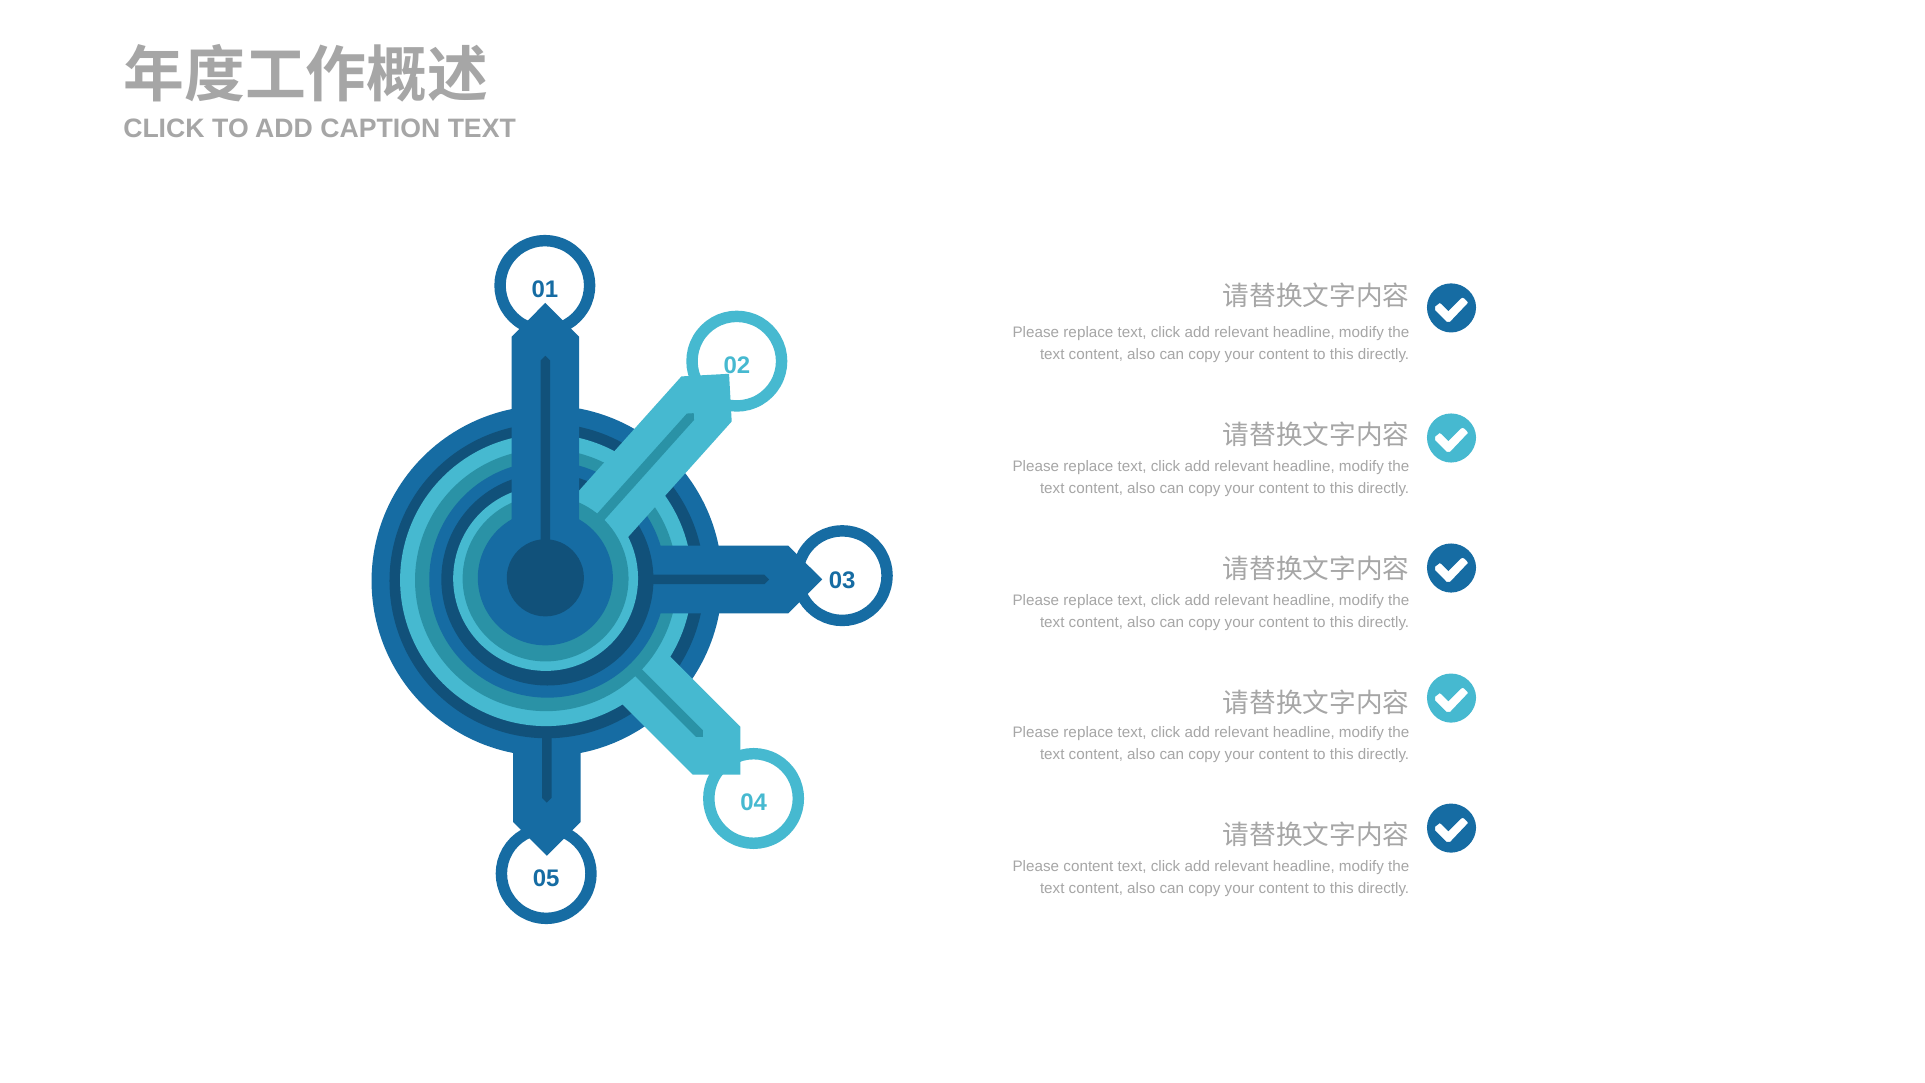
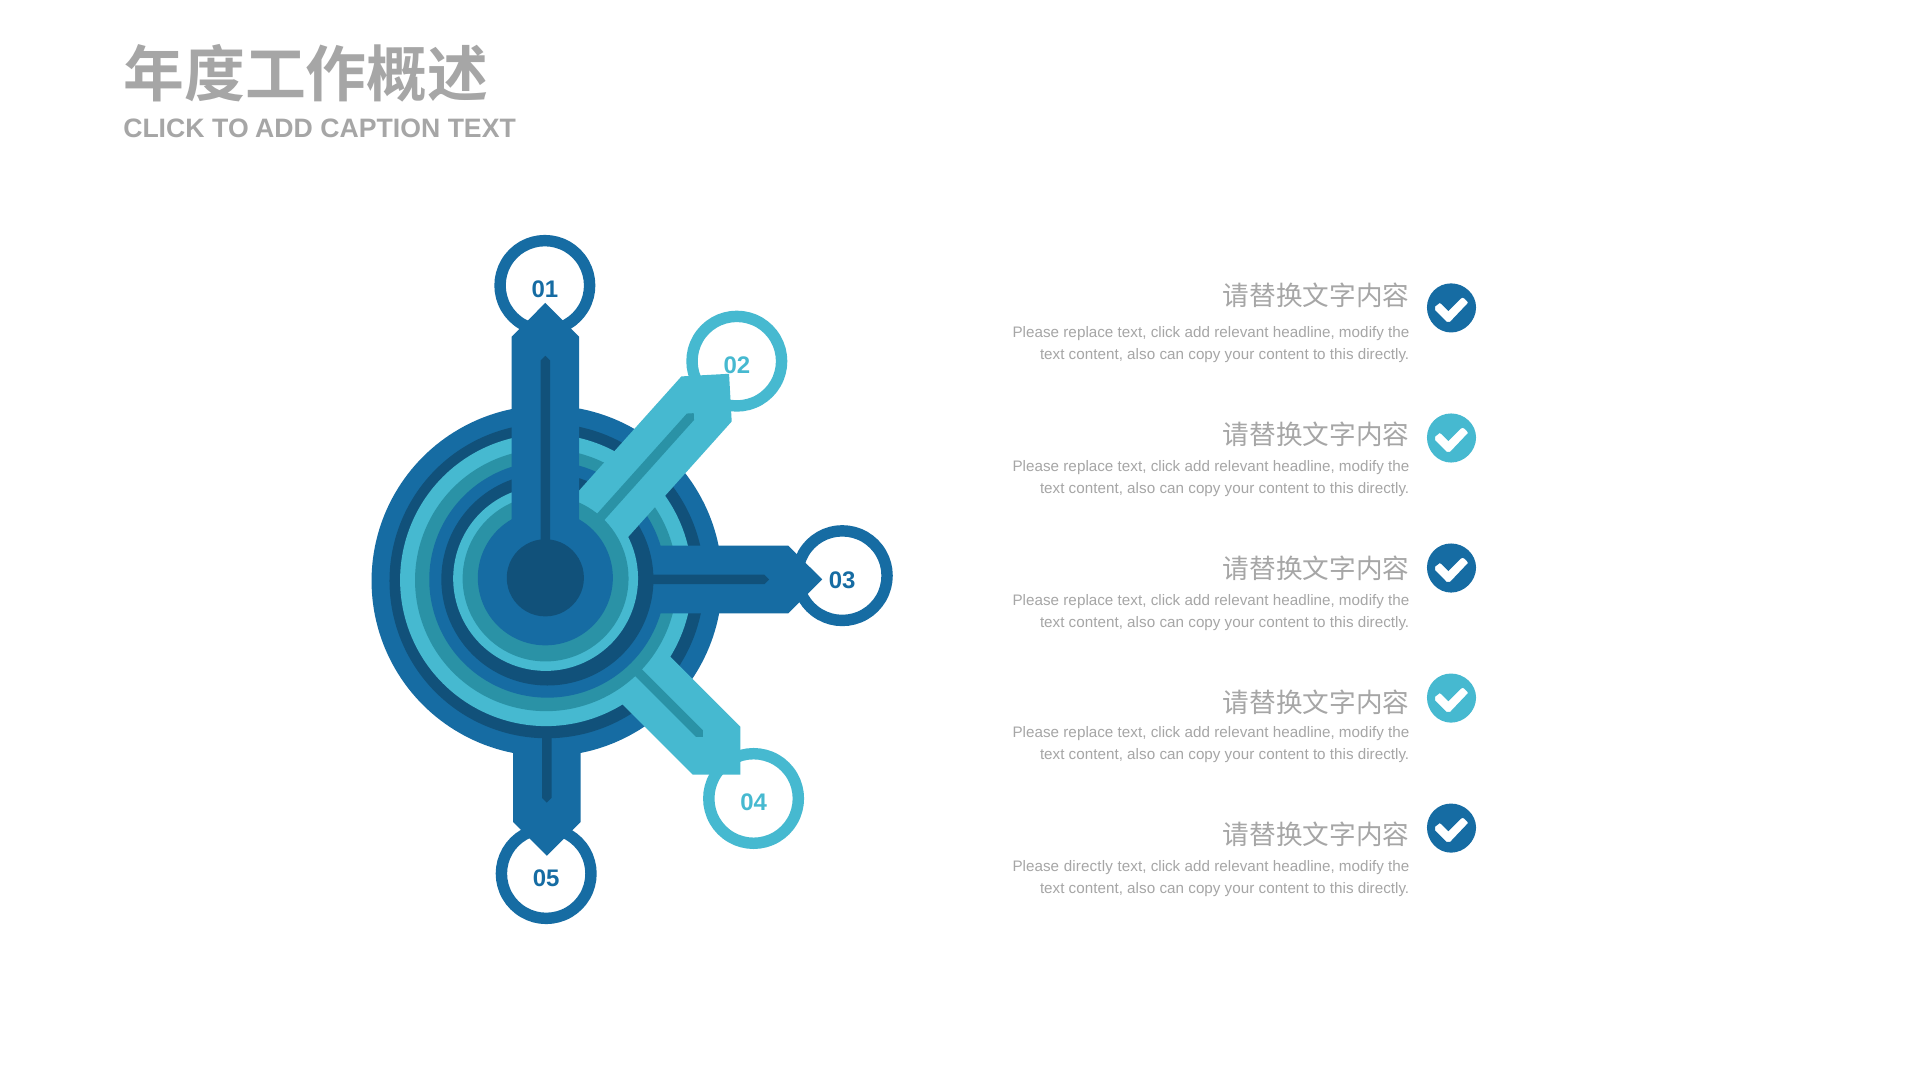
Please content: content -> directly
